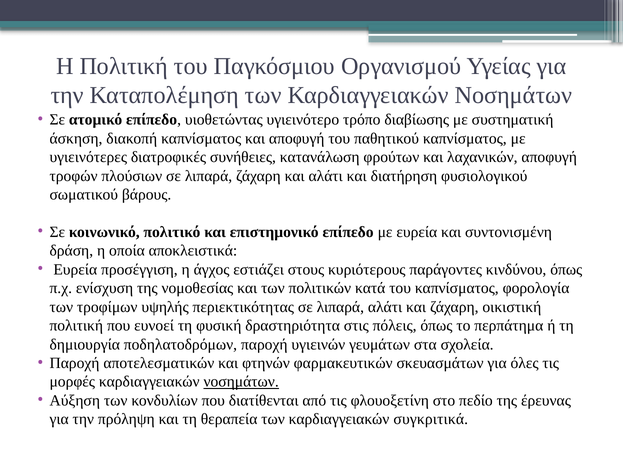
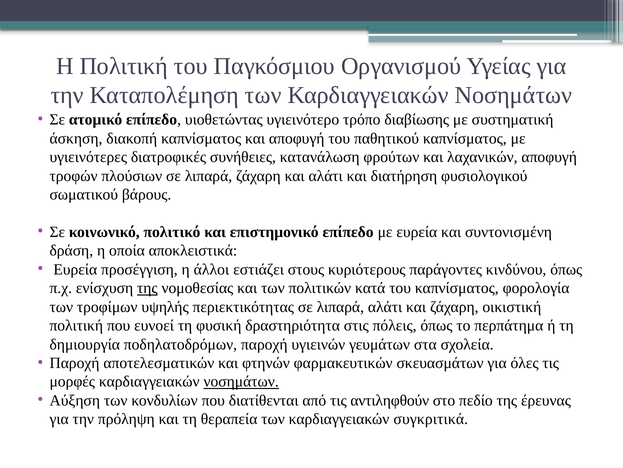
άγχος: άγχος -> άλλοι
της at (147, 288) underline: none -> present
φλουοξετίνη: φλουοξετίνη -> αντιληφθούν
